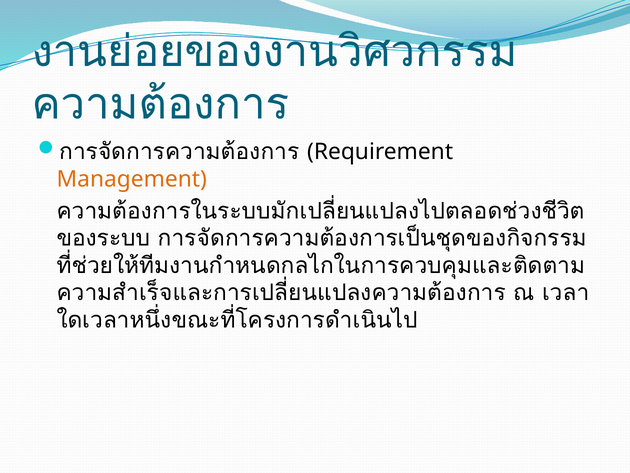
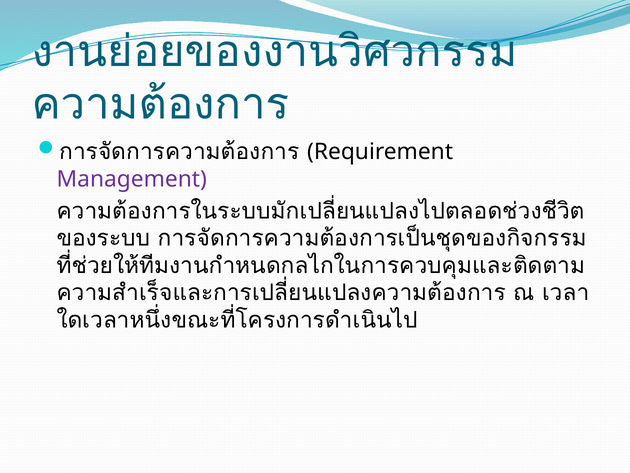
Management colour: orange -> purple
